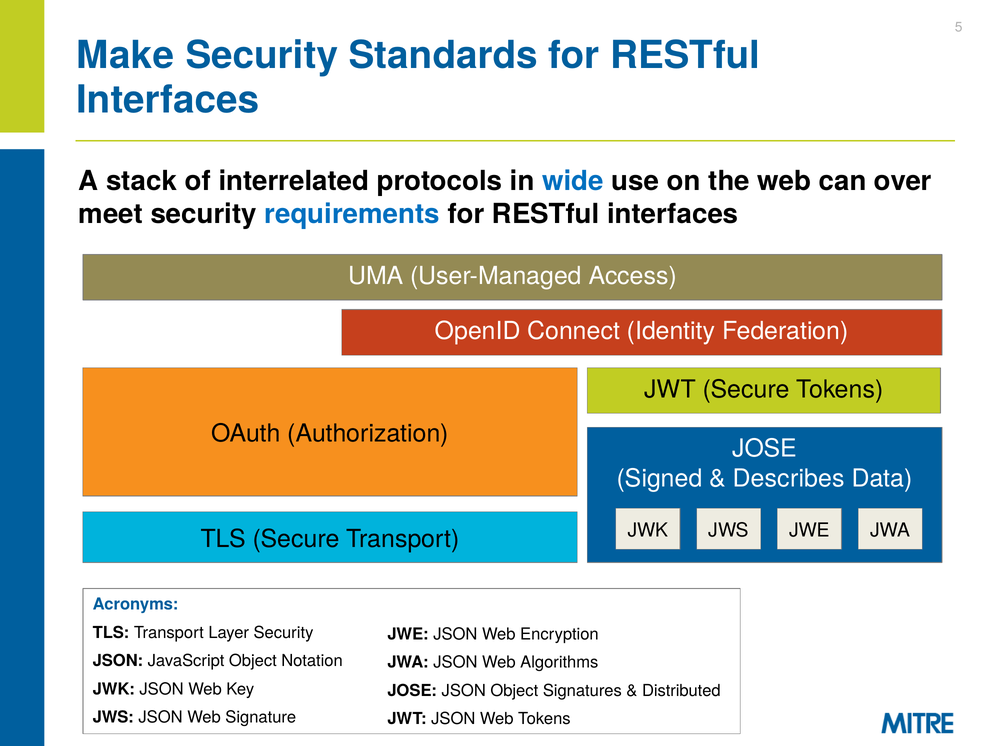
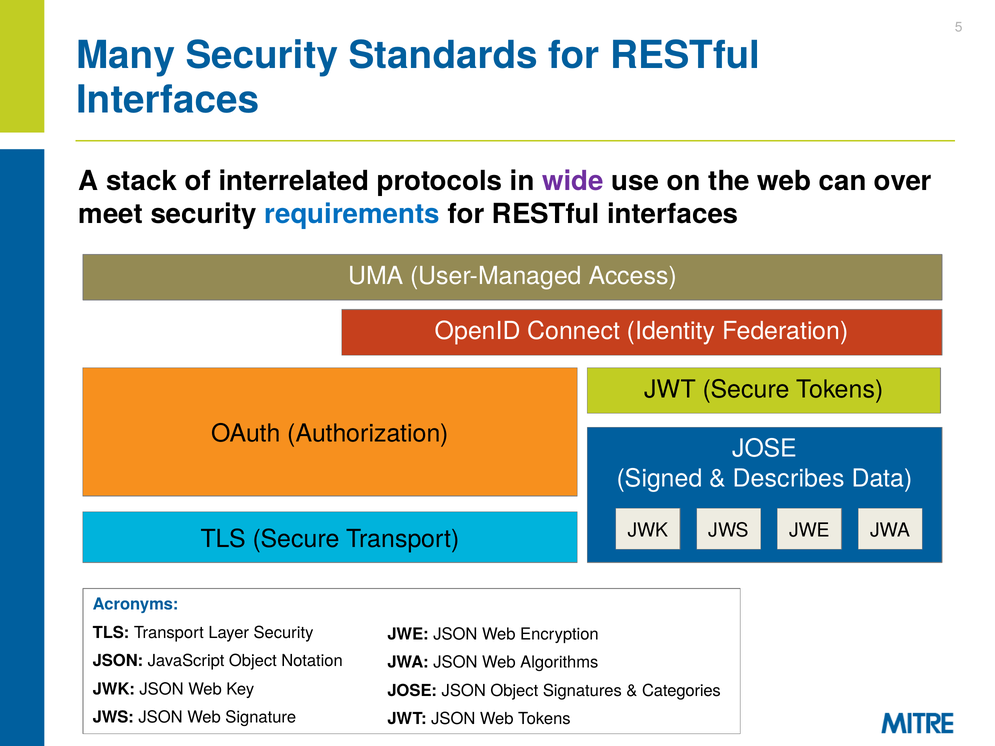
Make: Make -> Many
wide colour: blue -> purple
Distributed: Distributed -> Categories
